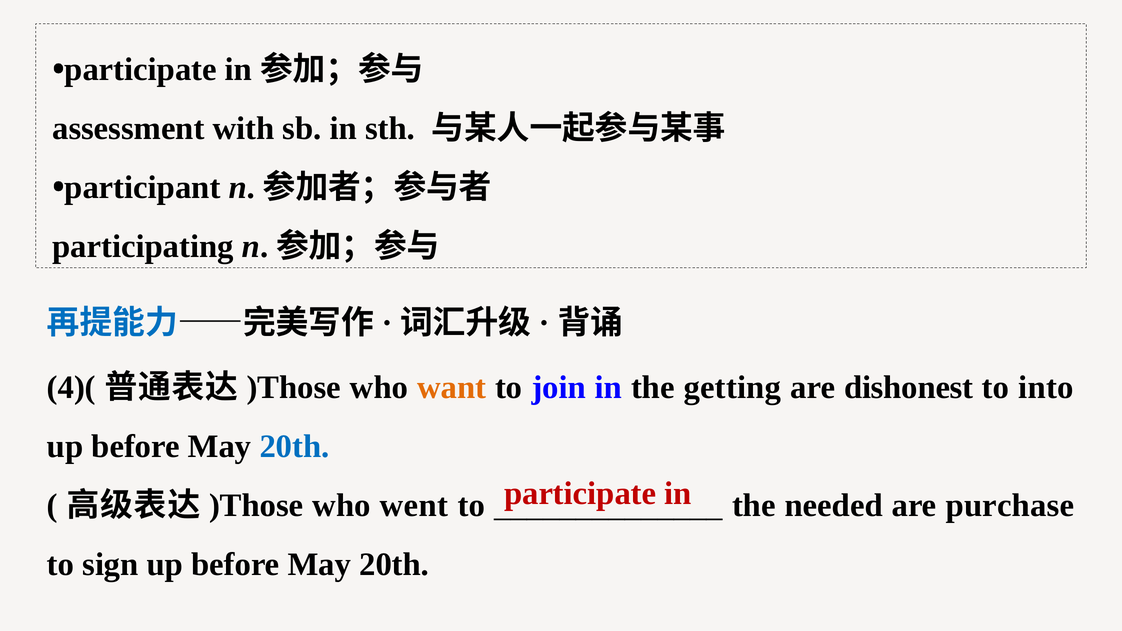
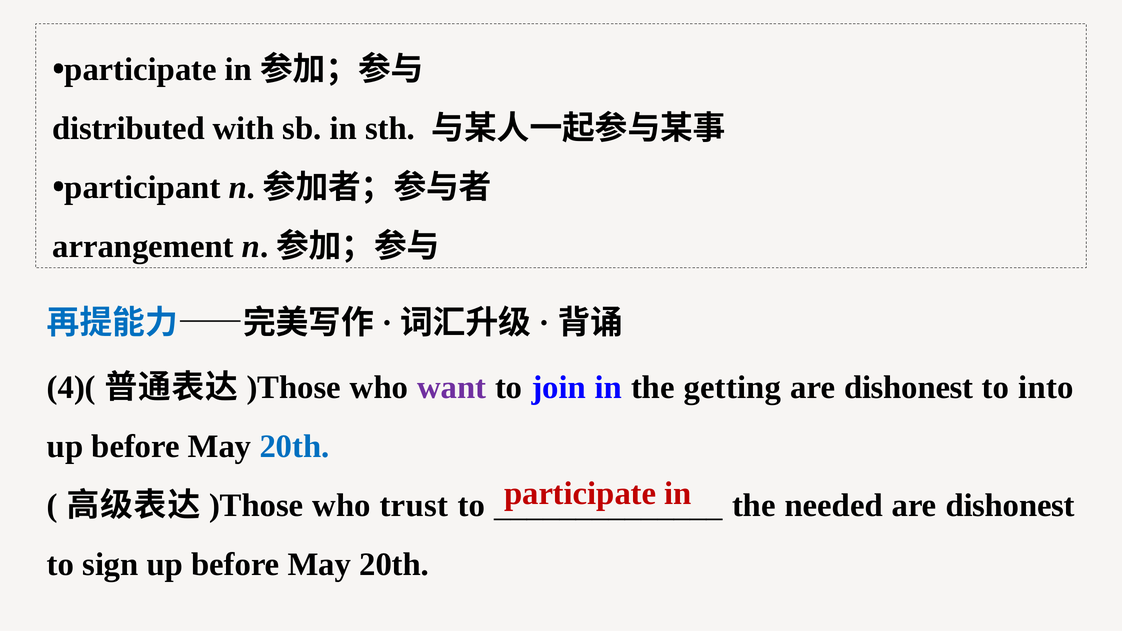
assessment: assessment -> distributed
participating: participating -> arrangement
want colour: orange -> purple
went: went -> trust
purchase at (1010, 506): purchase -> dishonest
